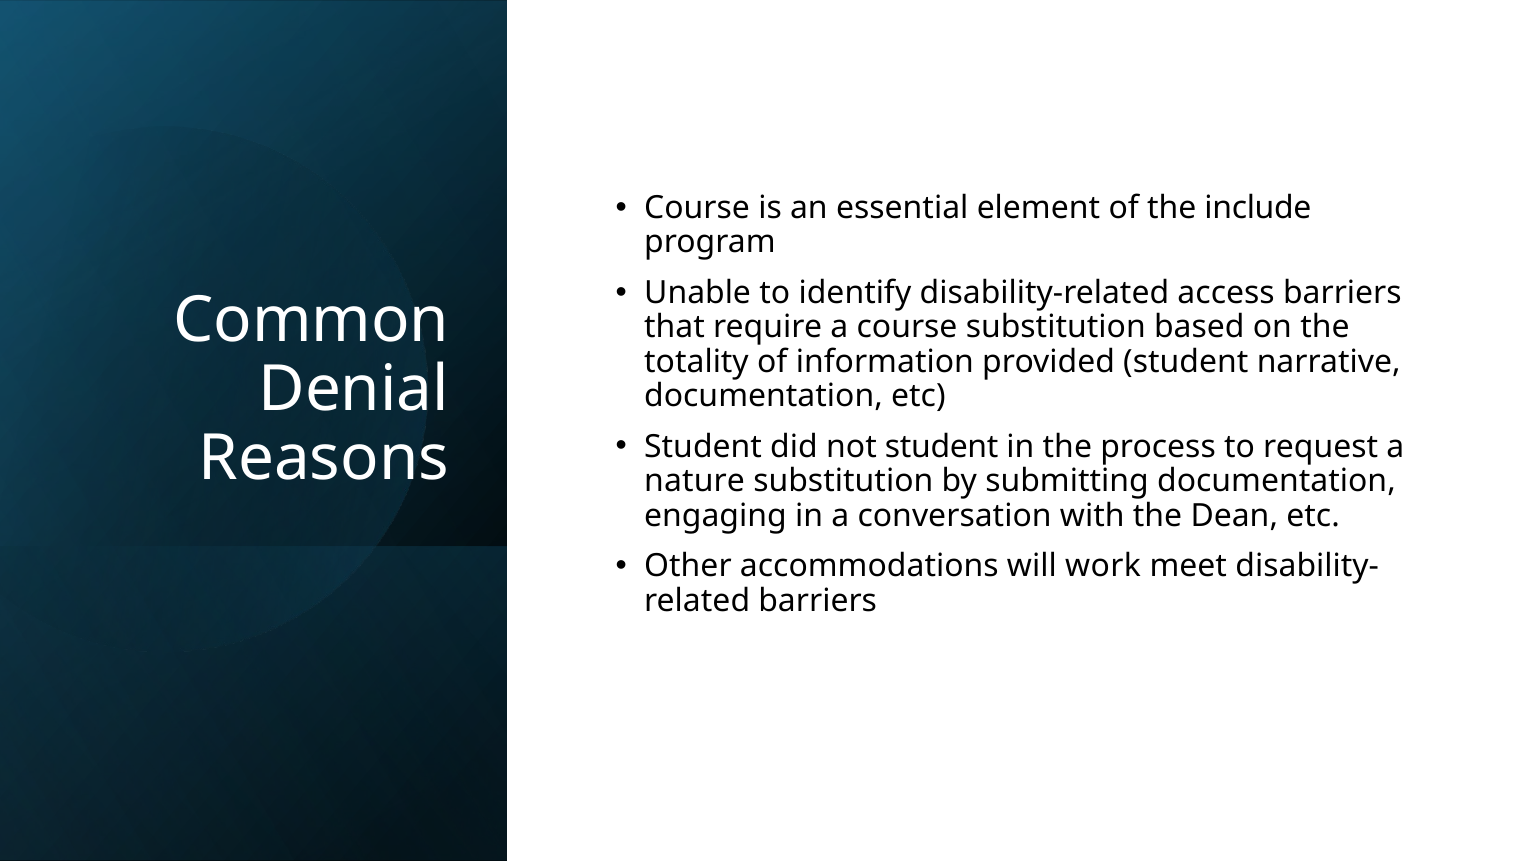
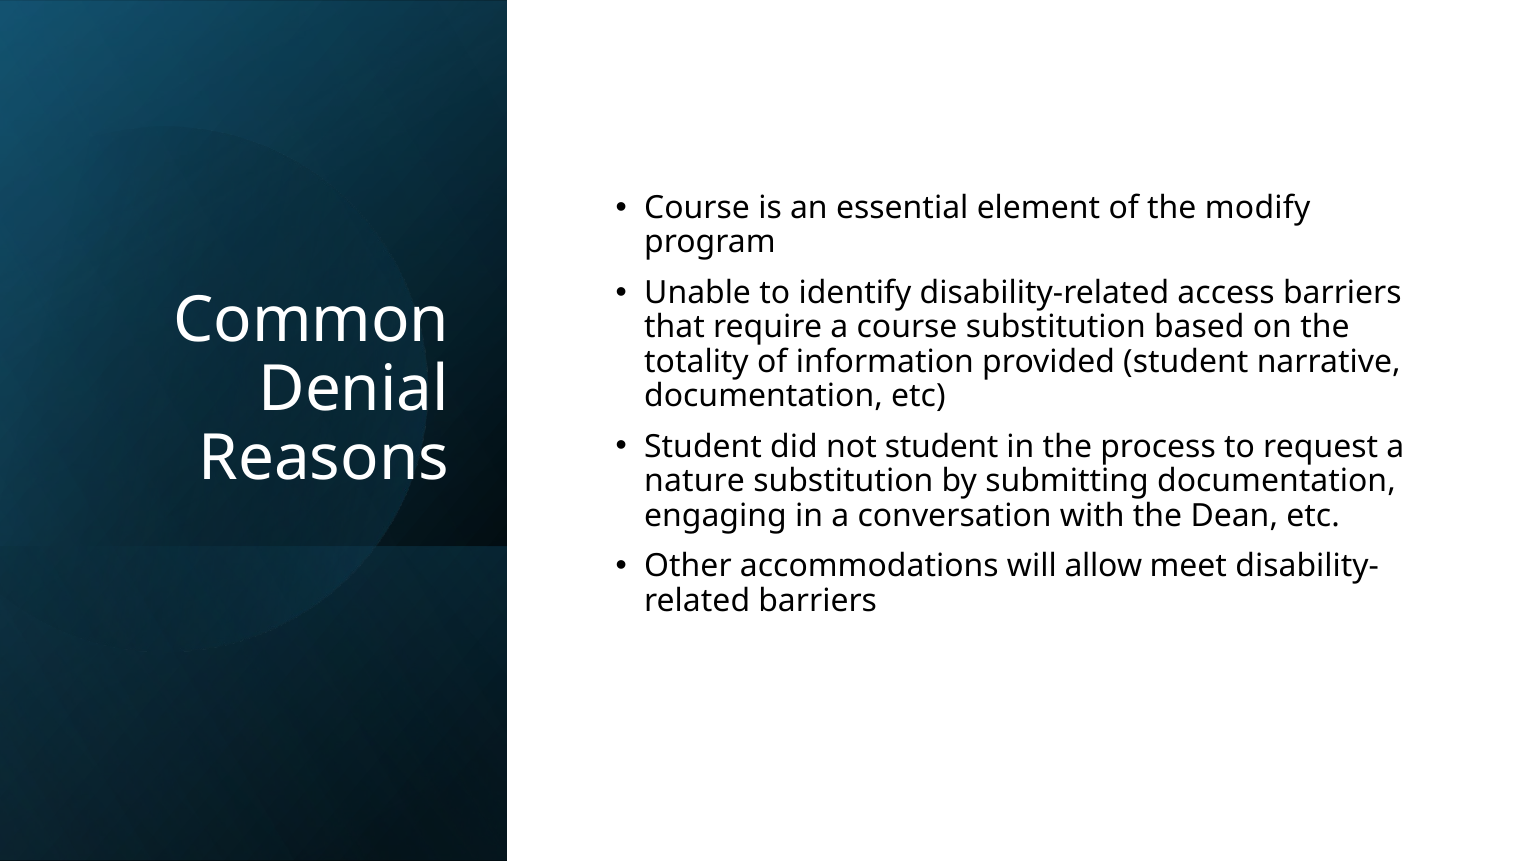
include: include -> modify
work: work -> allow
